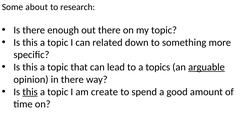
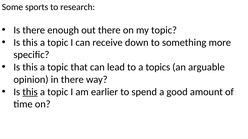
about: about -> sports
related: related -> receive
arguable underline: present -> none
create: create -> earlier
